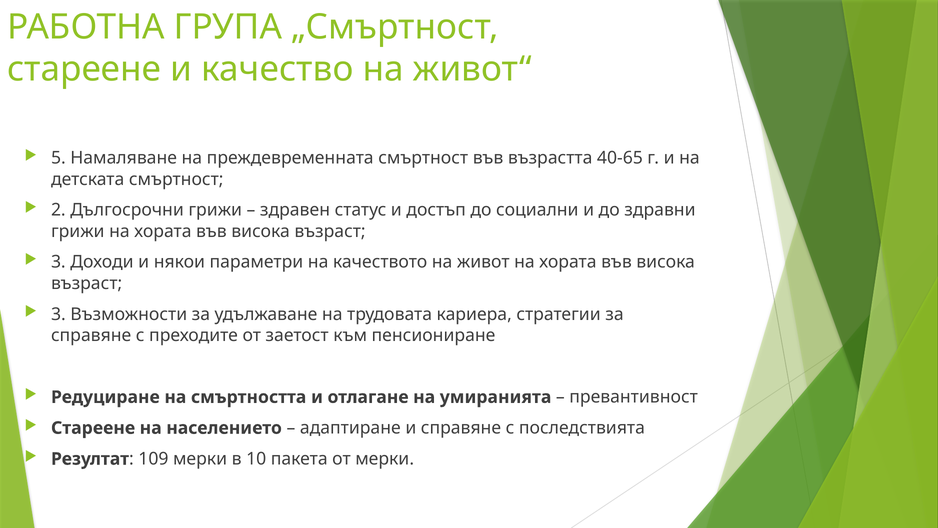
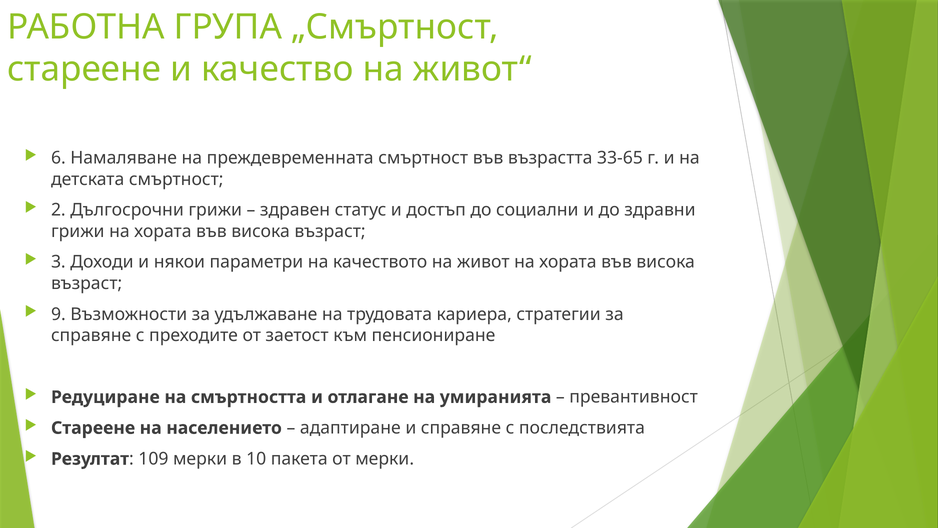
5: 5 -> 6
40-65: 40-65 -> 33-65
3 at (58, 314): 3 -> 9
